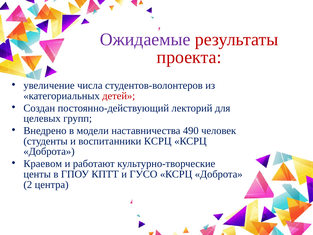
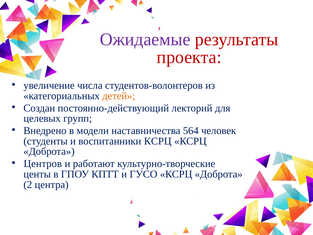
детей colour: red -> orange
490: 490 -> 564
Краевом: Краевом -> Центров
